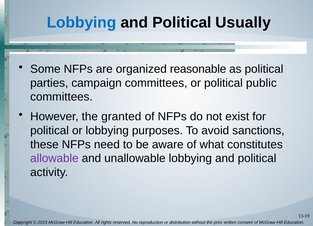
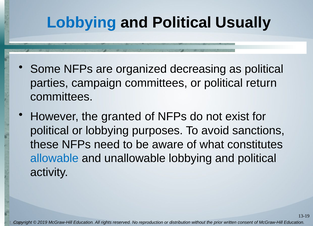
reasonable: reasonable -> decreasing
public: public -> return
allowable colour: purple -> blue
